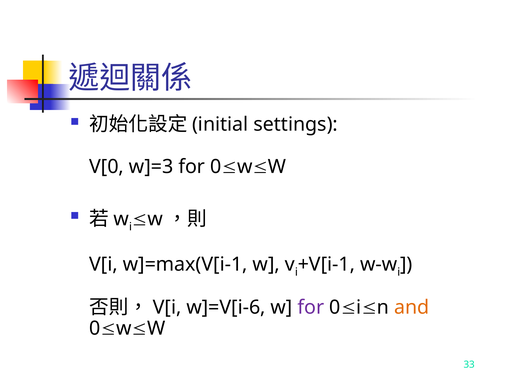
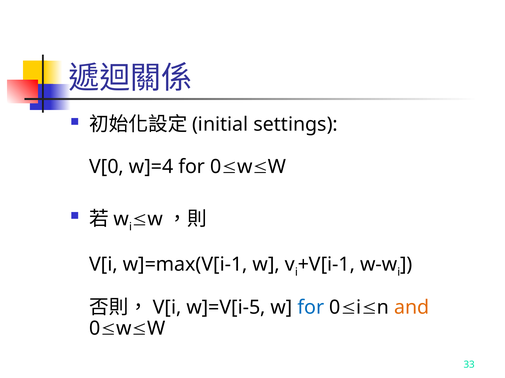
w]=3: w]=3 -> w]=4
w]=V[i-6: w]=V[i-6 -> w]=V[i-5
for at (311, 308) colour: purple -> blue
